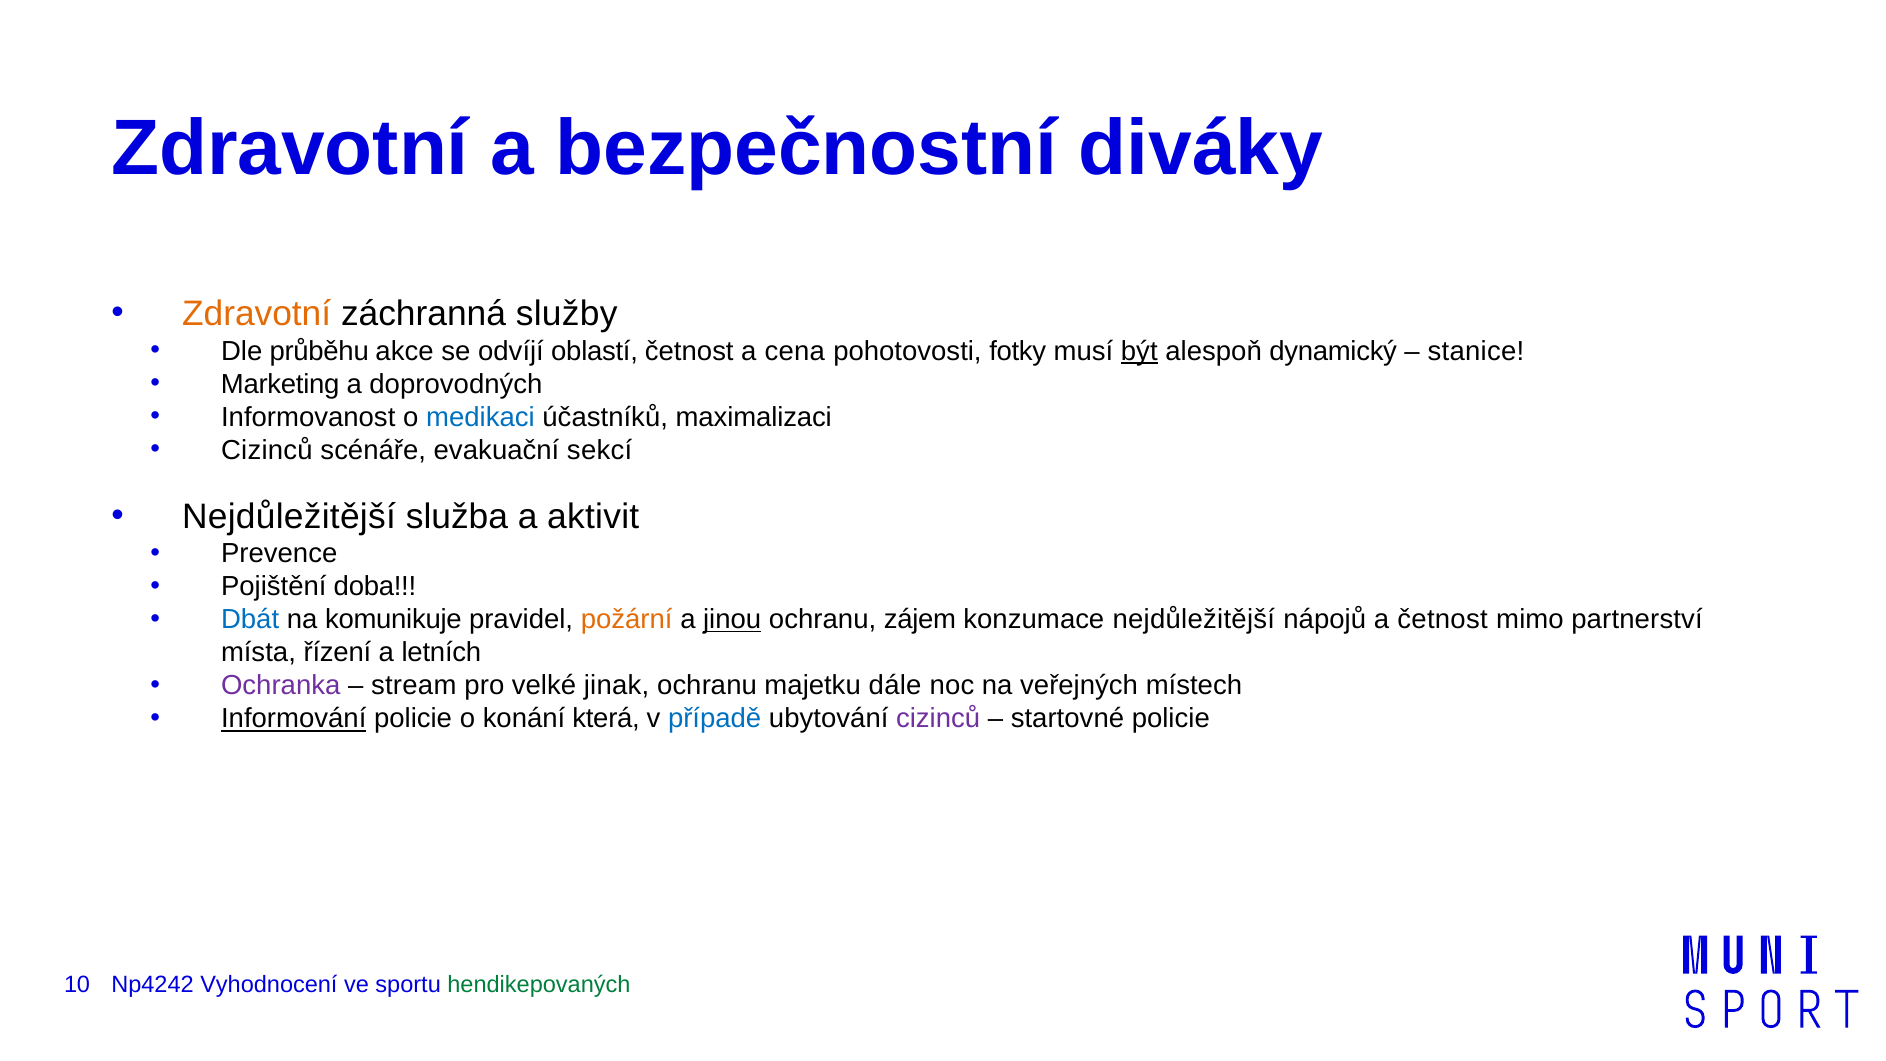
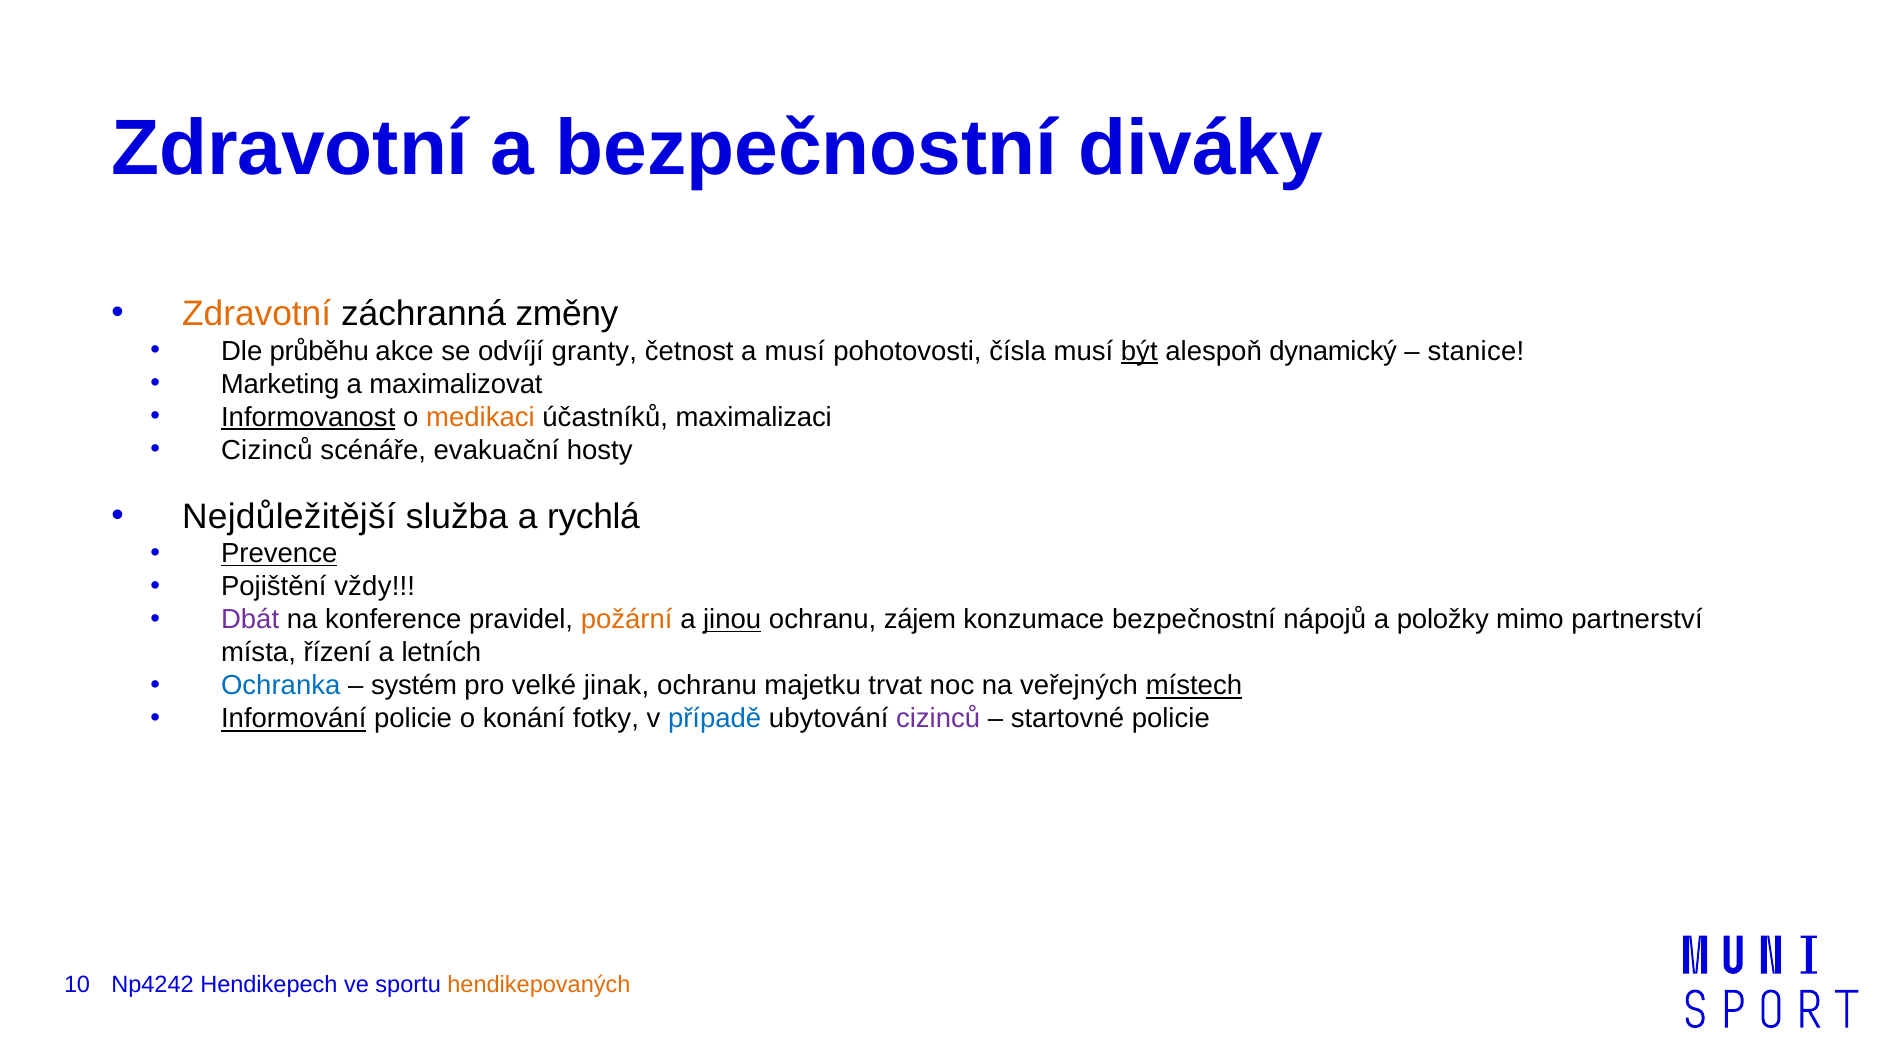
služby: služby -> změny
oblastí: oblastí -> granty
a cena: cena -> musí
fotky: fotky -> čísla
doprovodných: doprovodných -> maximalizovat
Informovanost underline: none -> present
medikaci colour: blue -> orange
sekcí: sekcí -> hosty
aktivit: aktivit -> rychlá
Prevence underline: none -> present
doba: doba -> vždy
Dbát colour: blue -> purple
komunikuje: komunikuje -> konference
konzumace nejdůležitější: nejdůležitější -> bezpečnostní
a četnost: četnost -> položky
Ochranka colour: purple -> blue
stream: stream -> systém
dále: dále -> trvat
místech underline: none -> present
která: která -> fotky
Vyhodnocení: Vyhodnocení -> Hendikepech
hendikepovaných colour: green -> orange
